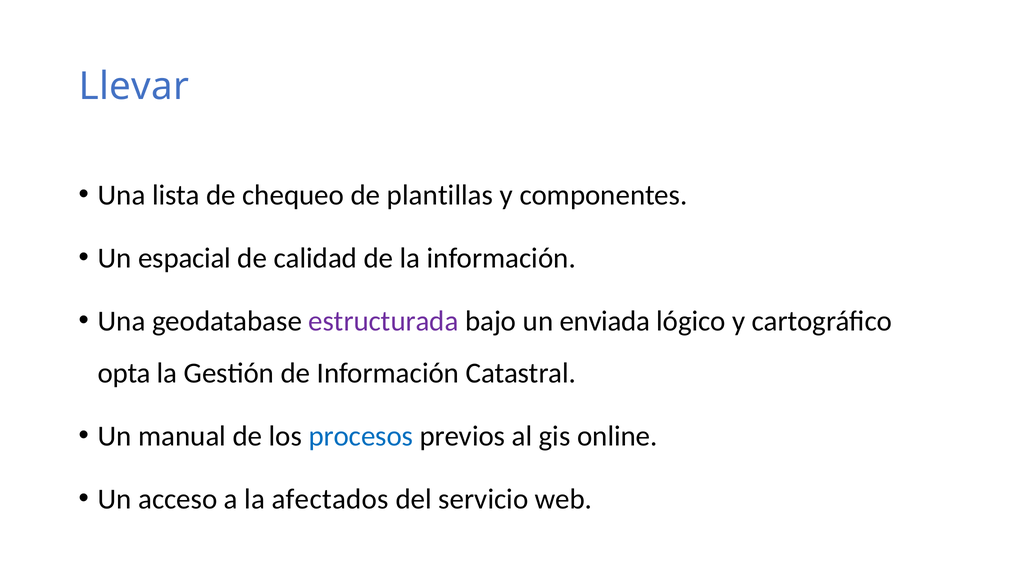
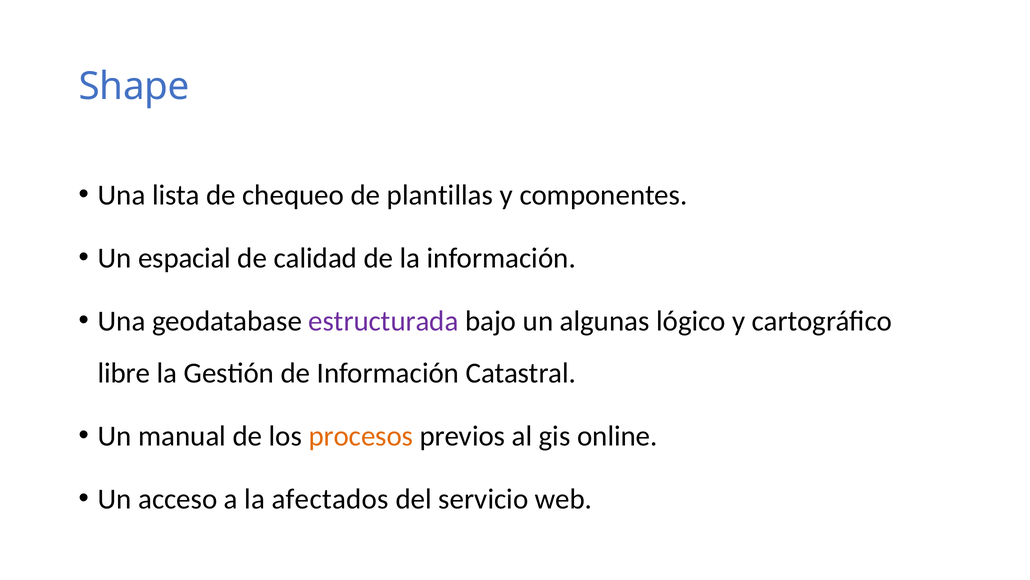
Llevar: Llevar -> Shape
enviada: enviada -> algunas
opta: opta -> libre
procesos colour: blue -> orange
